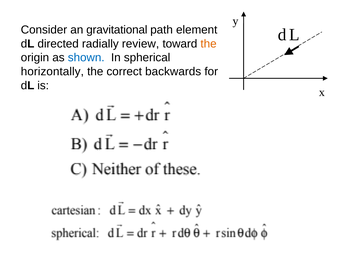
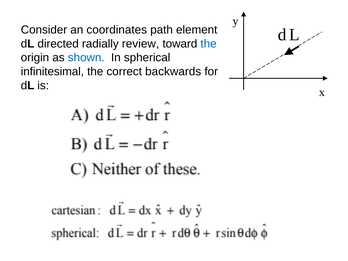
gravitational: gravitational -> coordinates
the at (209, 44) colour: orange -> blue
horizontally: horizontally -> infinitesimal
